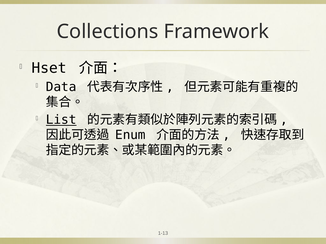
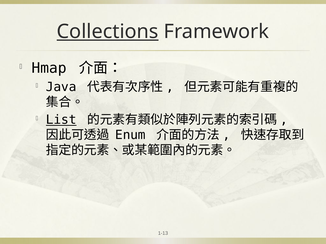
Collections underline: none -> present
Hset: Hset -> Hmap
Data: Data -> Java
